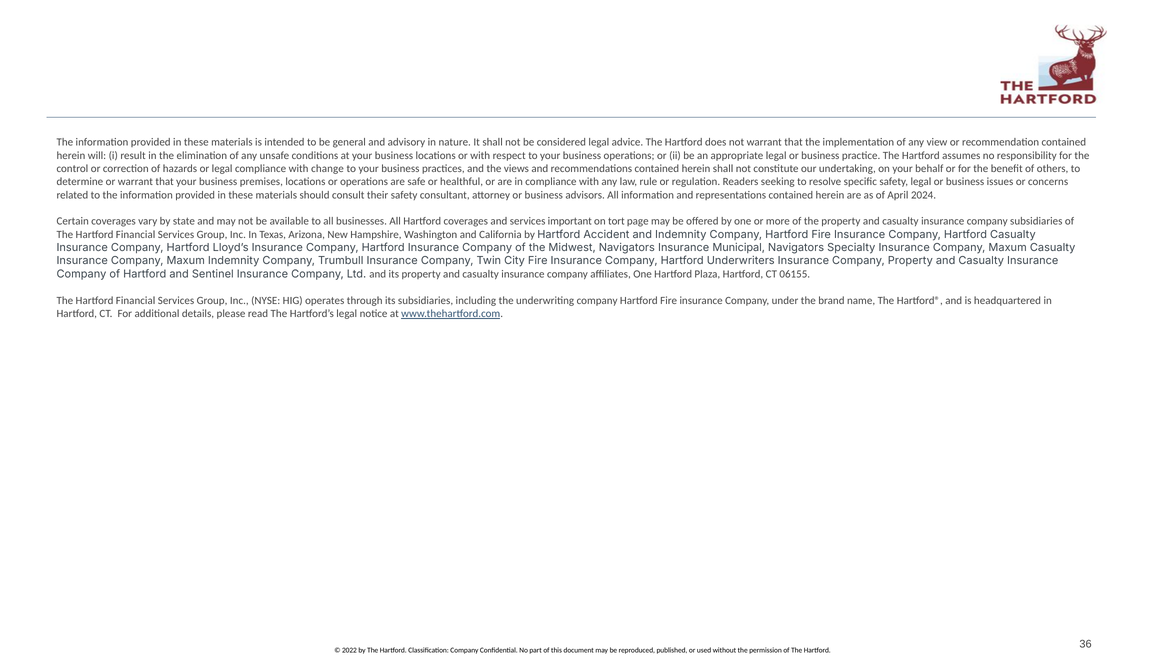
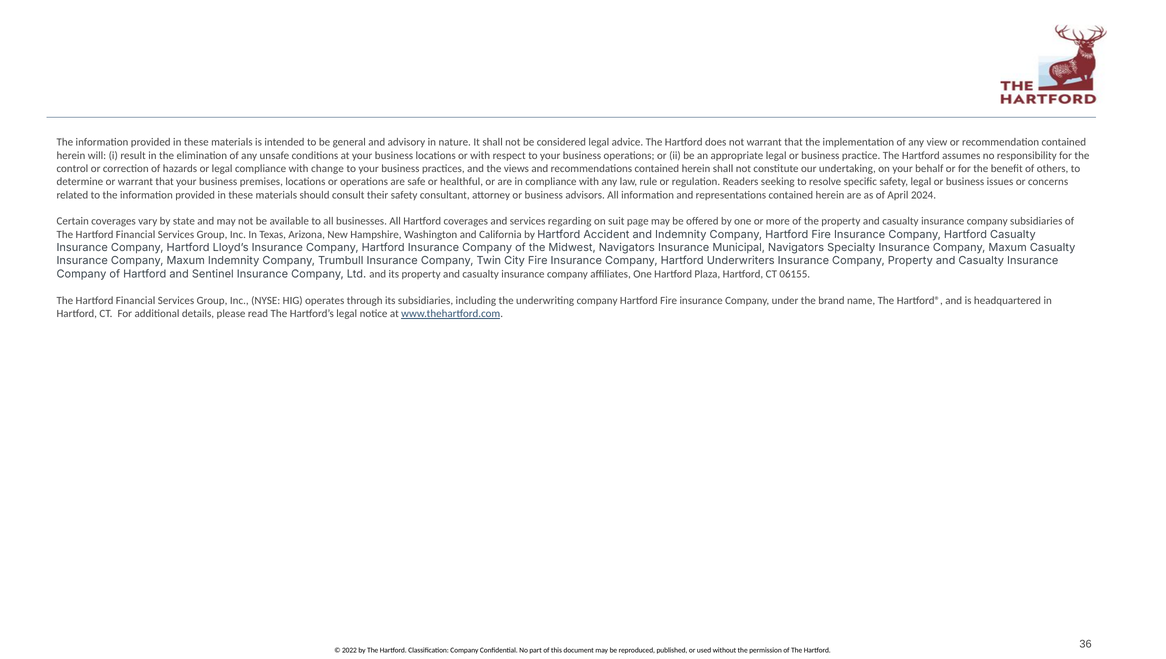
important: important -> regarding
tort: tort -> suit
